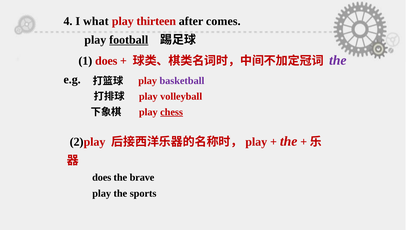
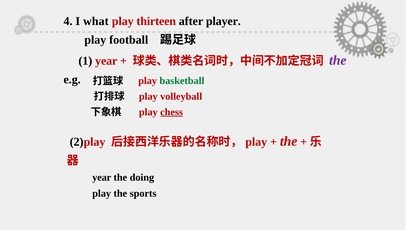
comes: comes -> player
football underline: present -> none
1 does: does -> year
basketball colour: purple -> green
does at (102, 178): does -> year
brave: brave -> doing
